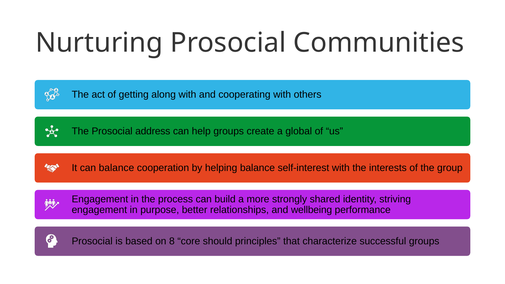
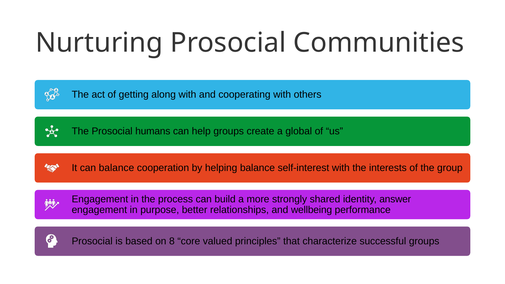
address: address -> humans
striving: striving -> answer
should: should -> valued
